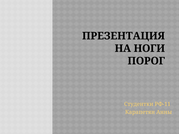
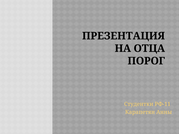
НОГИ: НОГИ -> ОТЦА
